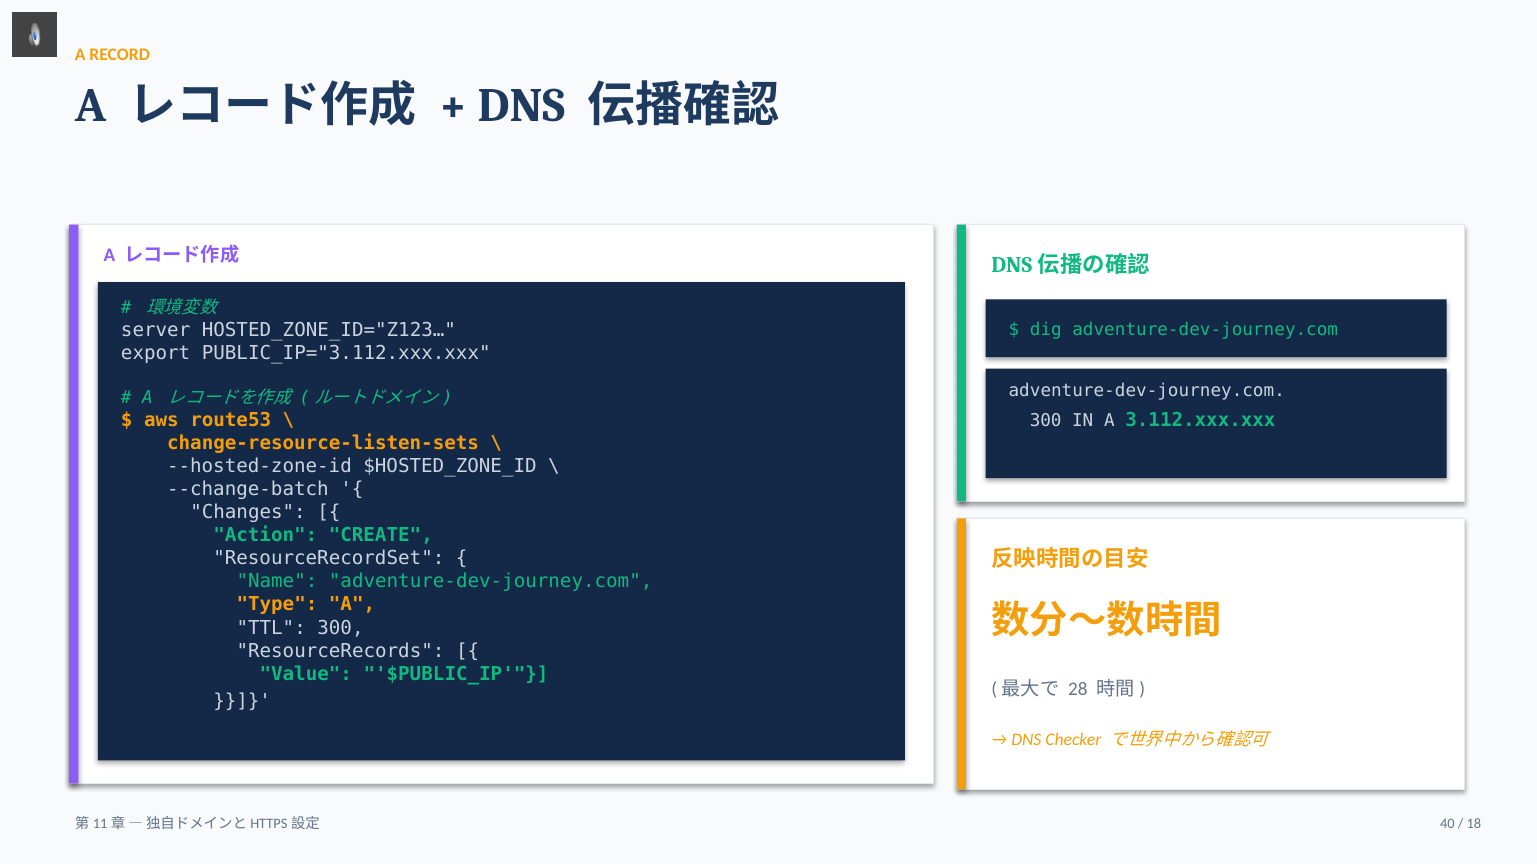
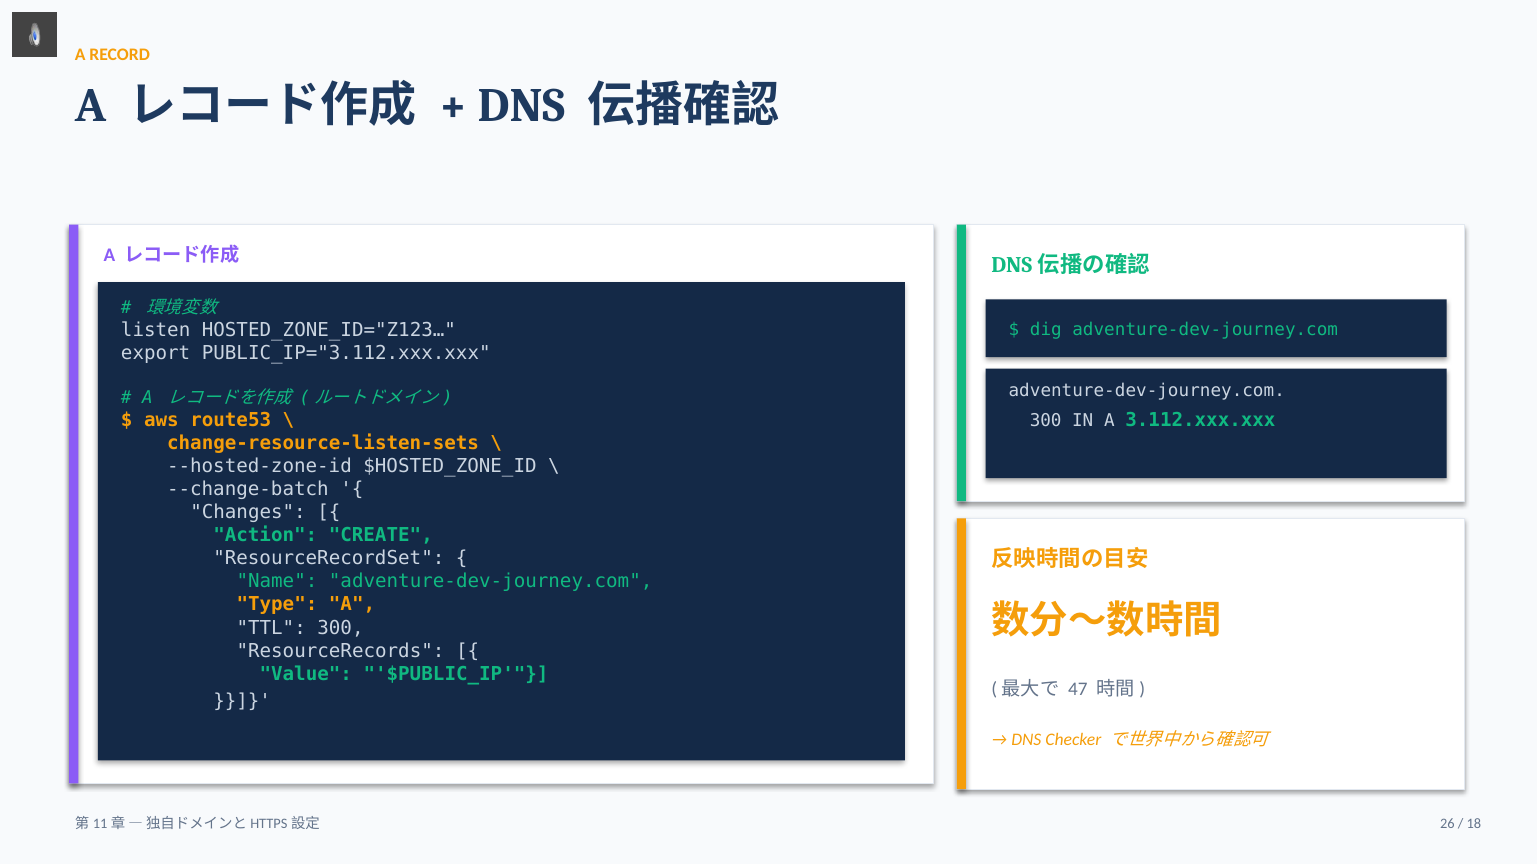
server: server -> listen
28: 28 -> 47
40: 40 -> 26
